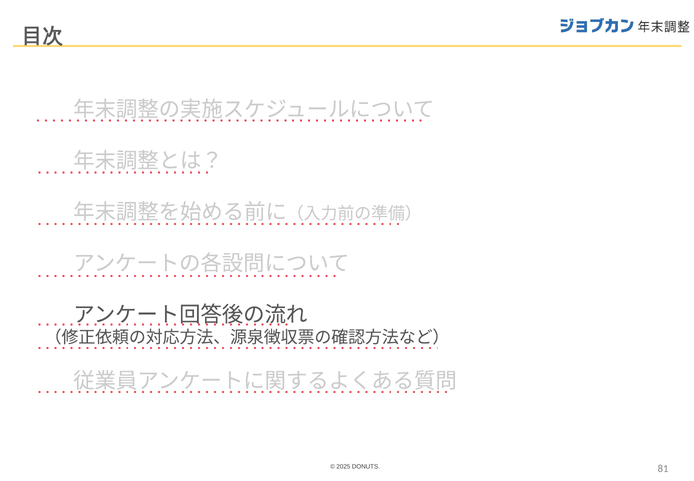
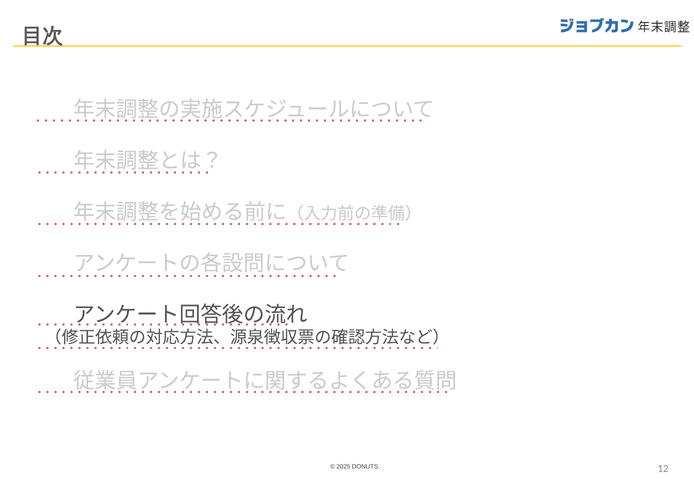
81: 81 -> 12
